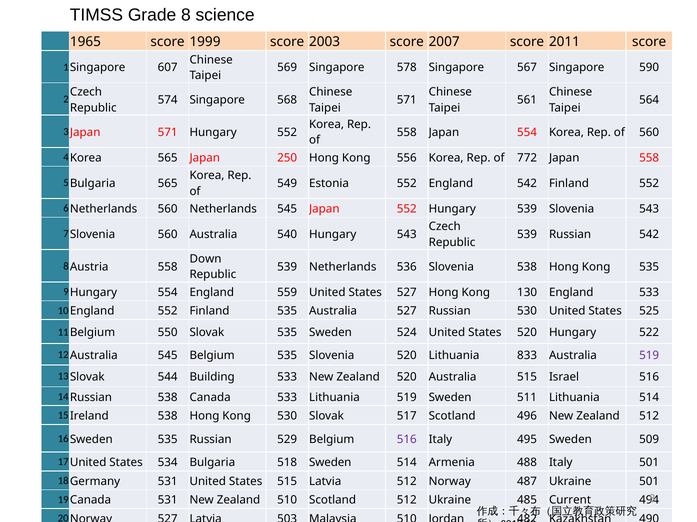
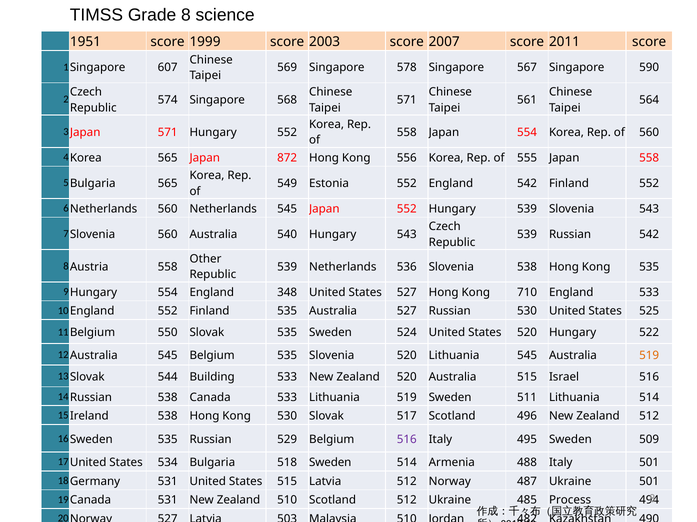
1965: 1965 -> 1951
250: 250 -> 872
772: 772 -> 555
Down: Down -> Other
559: 559 -> 348
130: 130 -> 710
Lithuania 833: 833 -> 545
519 at (649, 356) colour: purple -> orange
Current: Current -> Process
